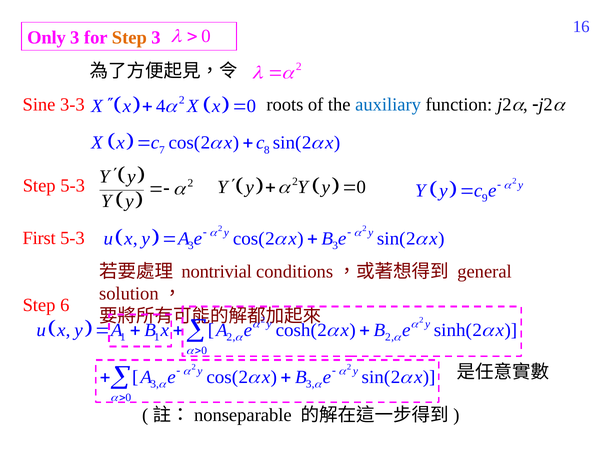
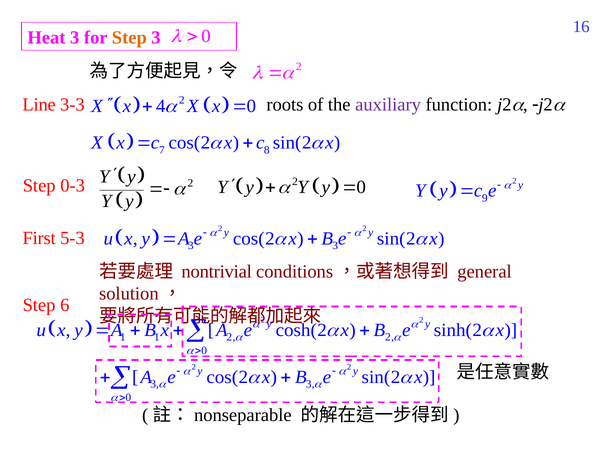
Only: Only -> Heat
Sine: Sine -> Line
auxiliary colour: blue -> purple
Step 5-3: 5-3 -> 0-3
